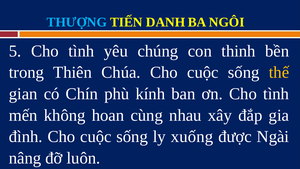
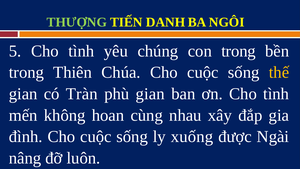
THƯỢNG colour: light blue -> light green
con thinh: thinh -> trong
Chín: Chín -> Tràn
phù kính: kính -> gian
